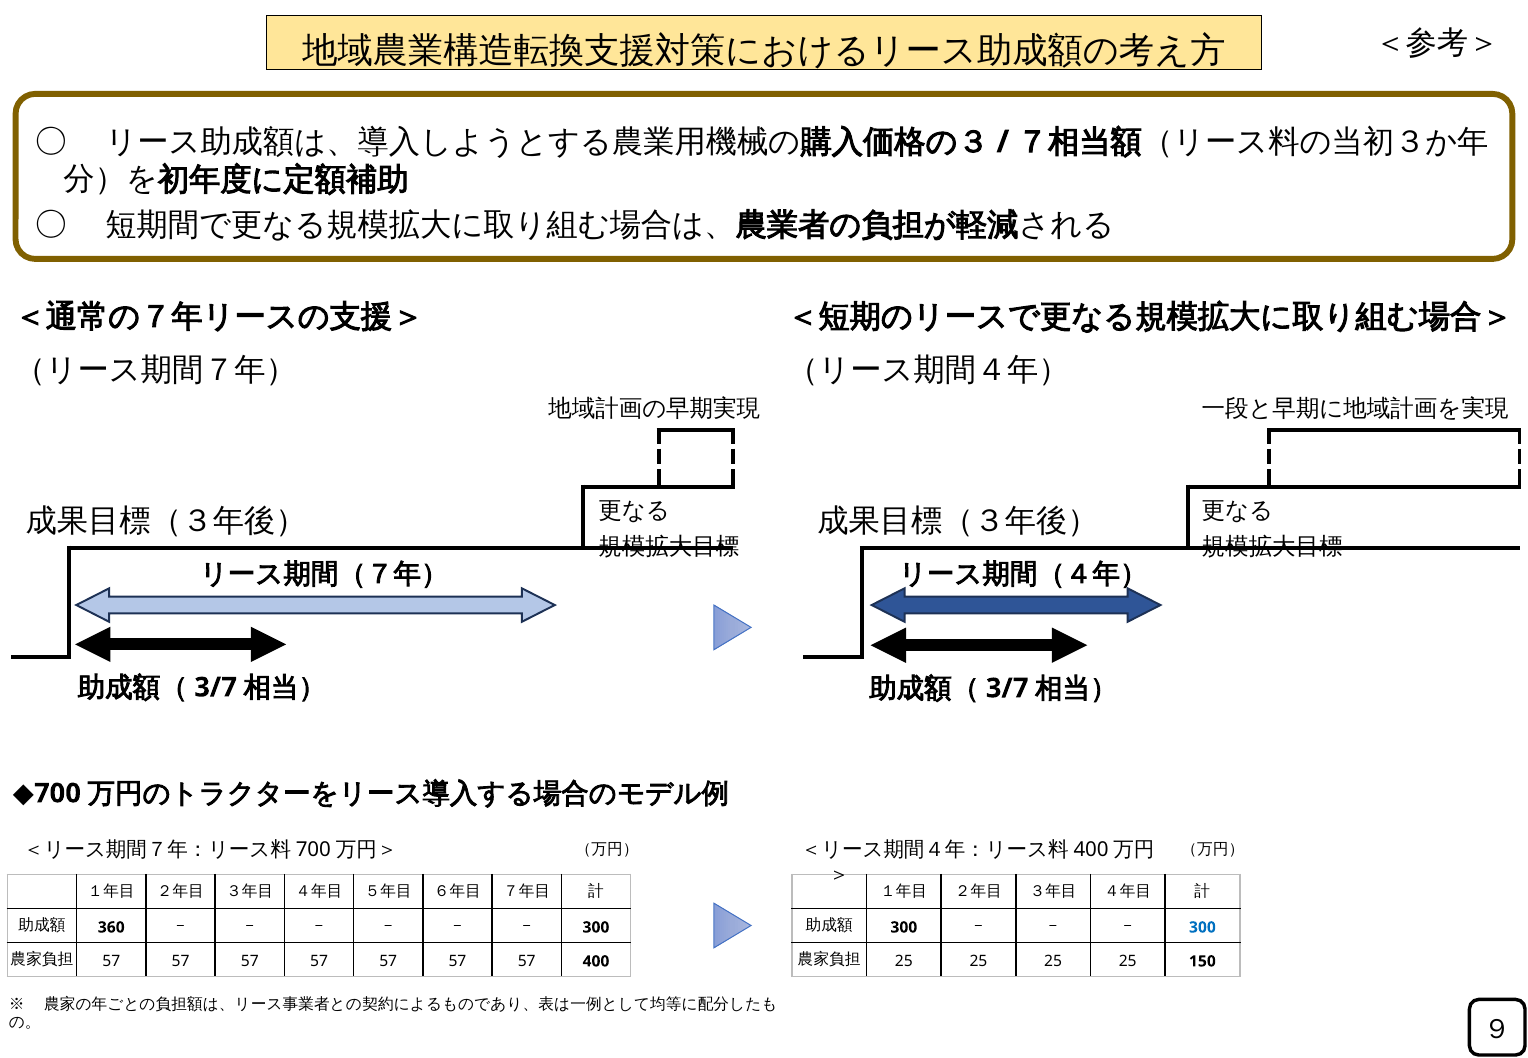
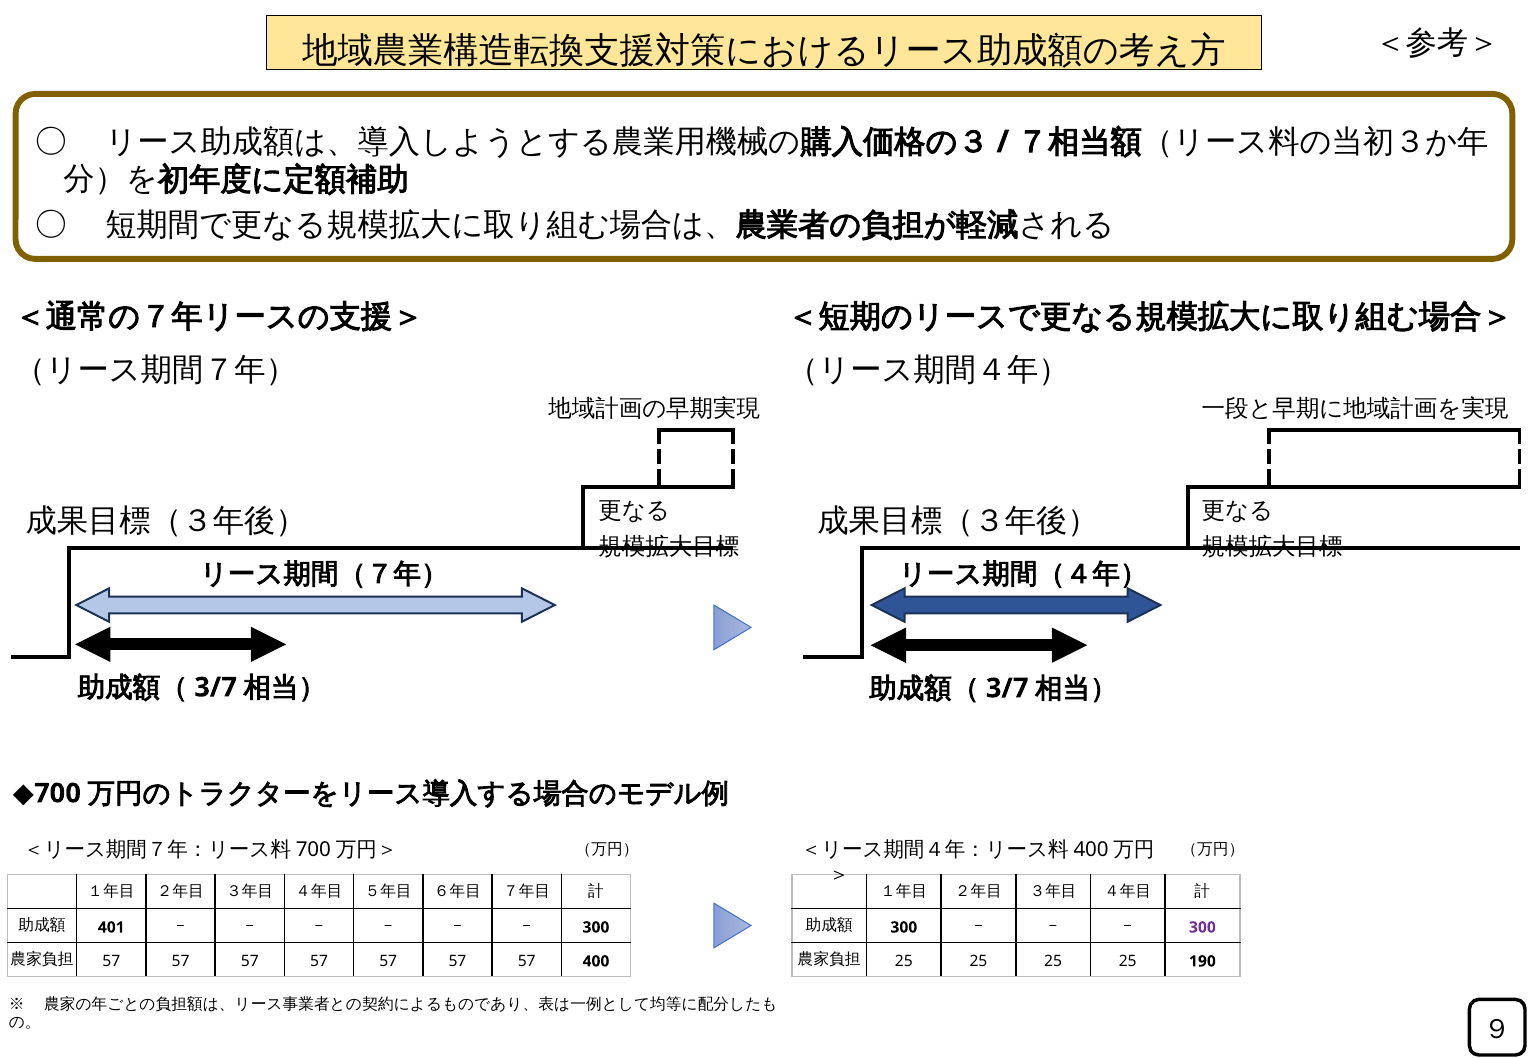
360: 360 -> 401
300 at (1202, 927) colour: blue -> purple
150: 150 -> 190
